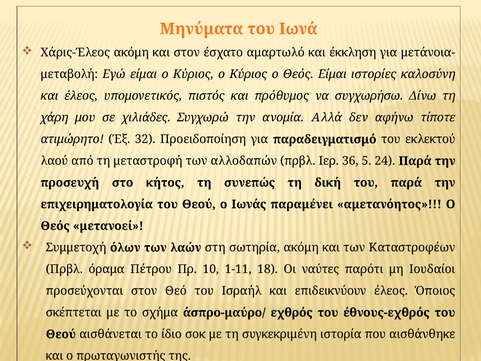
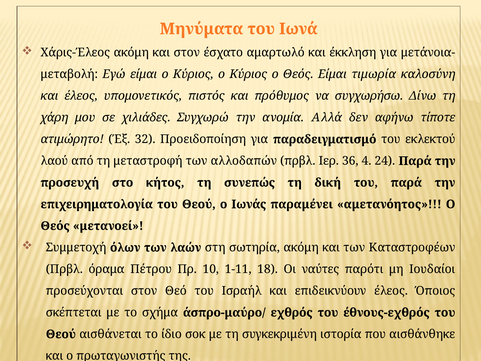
ιστορίες: ιστορίες -> τιμωρία
5: 5 -> 4
